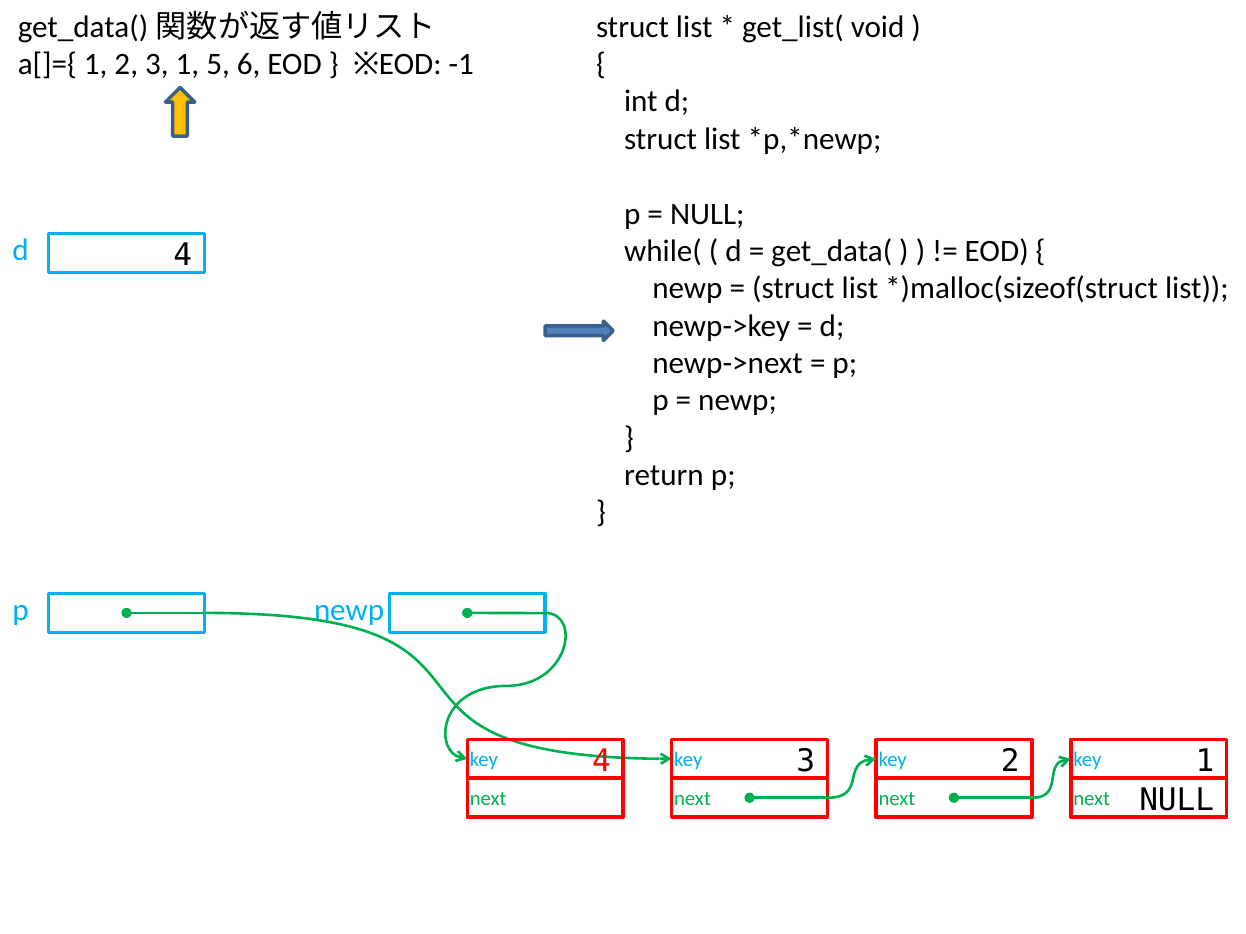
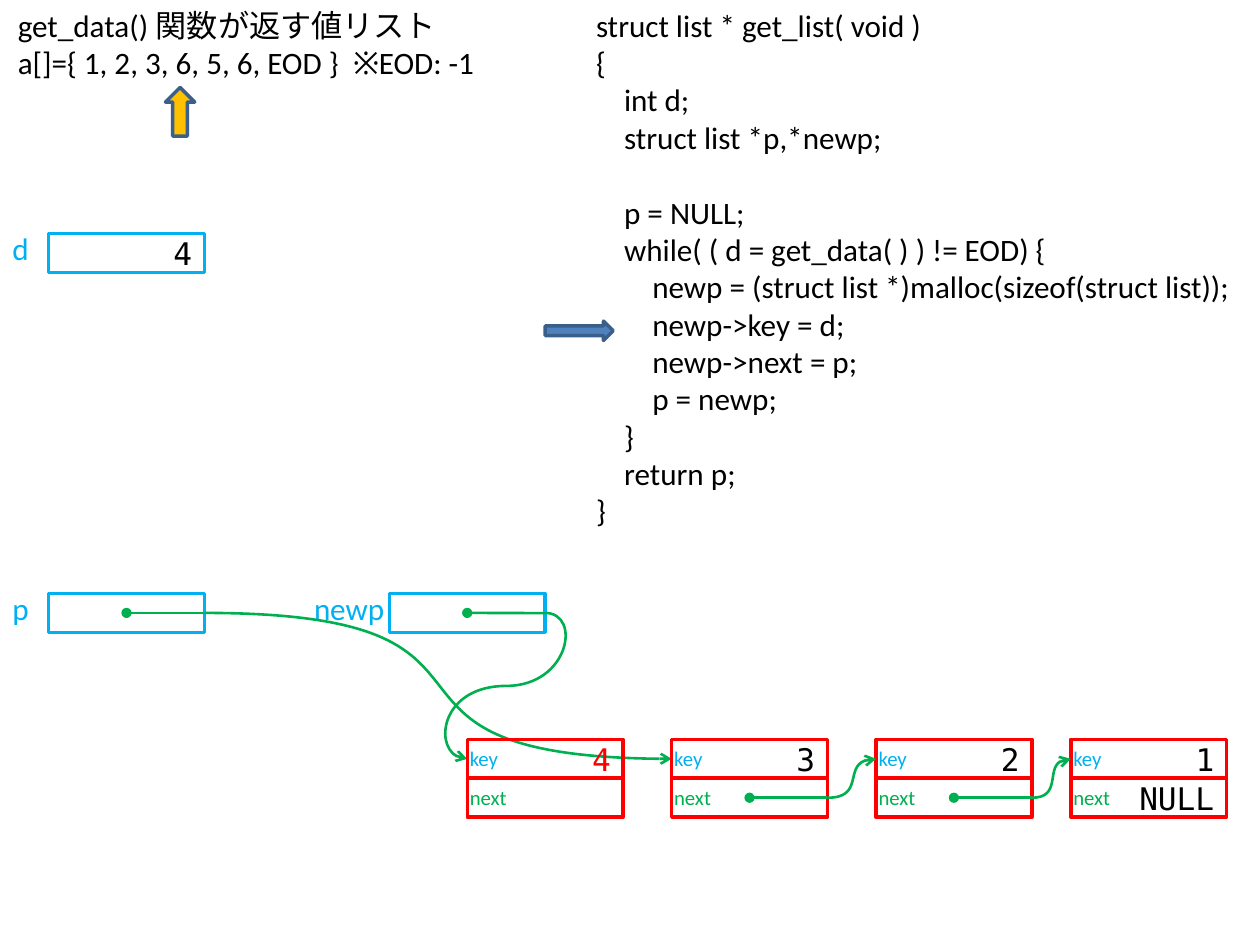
3 1: 1 -> 6
